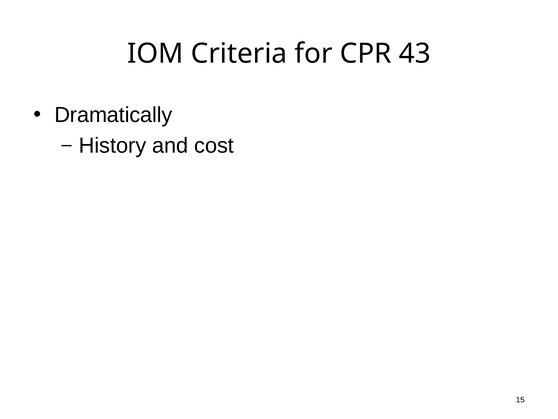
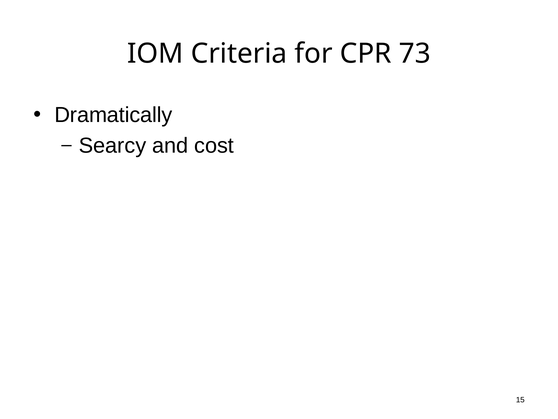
43: 43 -> 73
History: History -> Searcy
